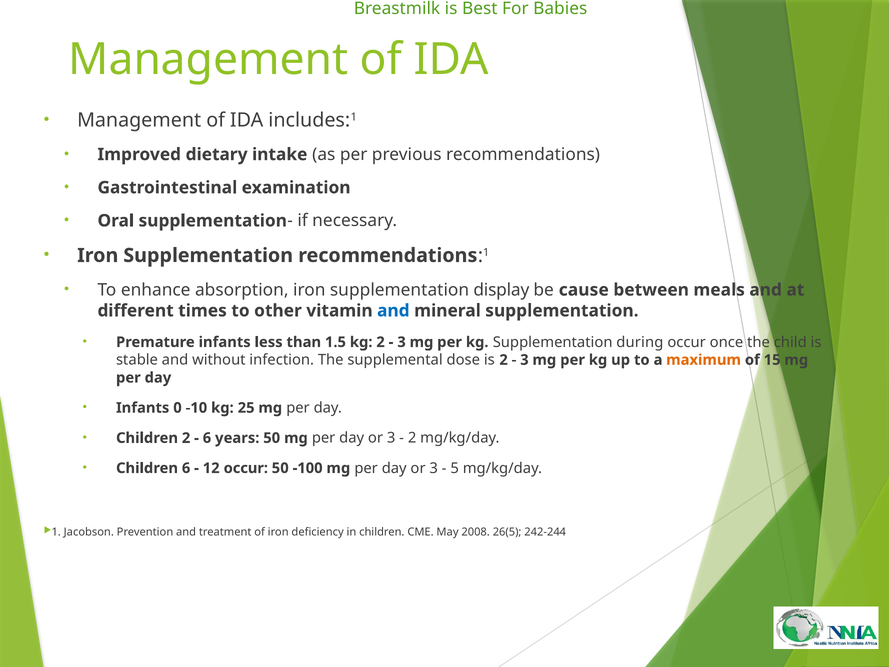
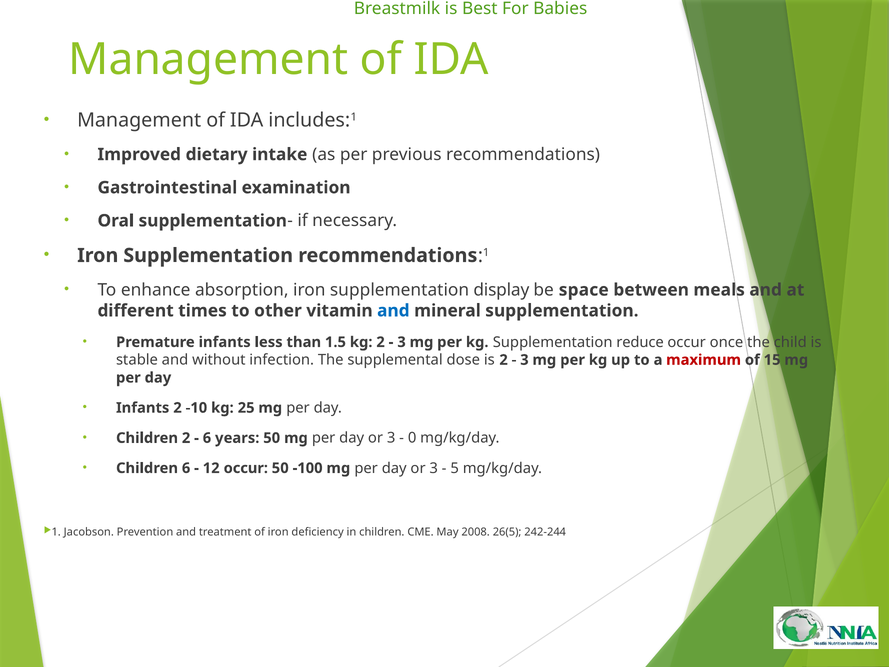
cause: cause -> space
during: during -> reduce
maximum colour: orange -> red
Infants 0: 0 -> 2
2 at (412, 438): 2 -> 0
